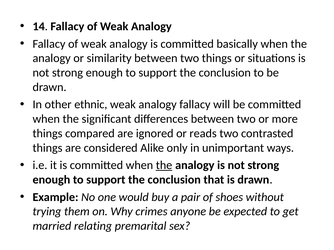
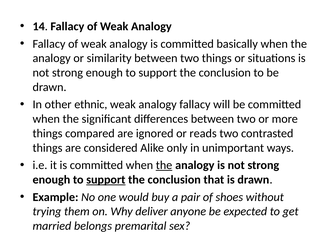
support at (106, 180) underline: none -> present
crimes: crimes -> deliver
relating: relating -> belongs
